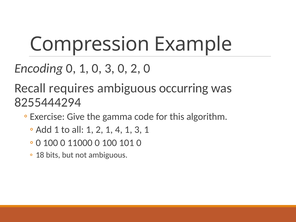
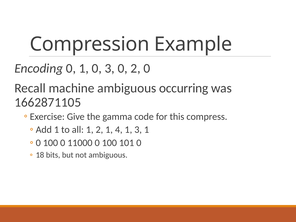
requires: requires -> machine
8255444294: 8255444294 -> 1662871105
algorithm: algorithm -> compress
